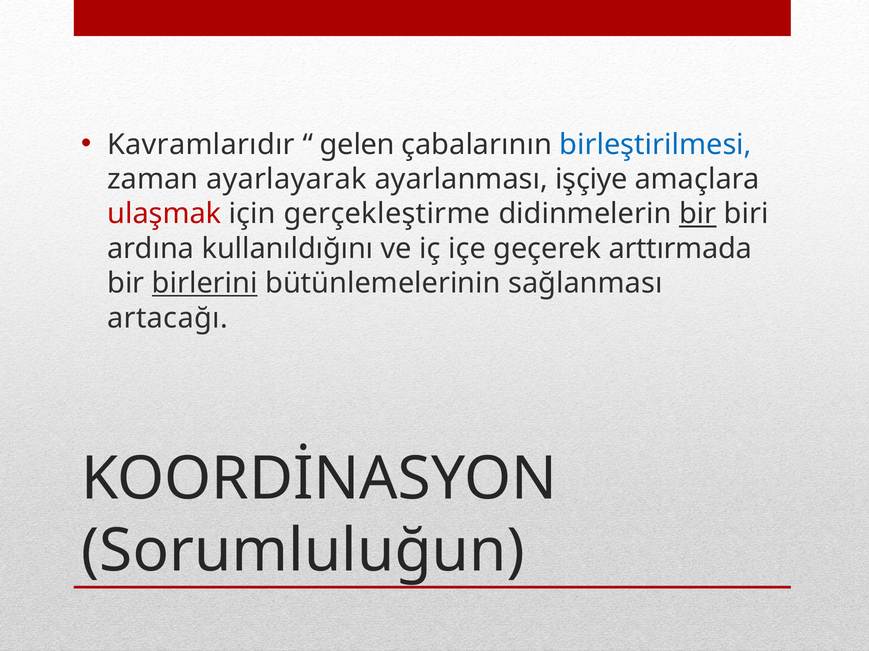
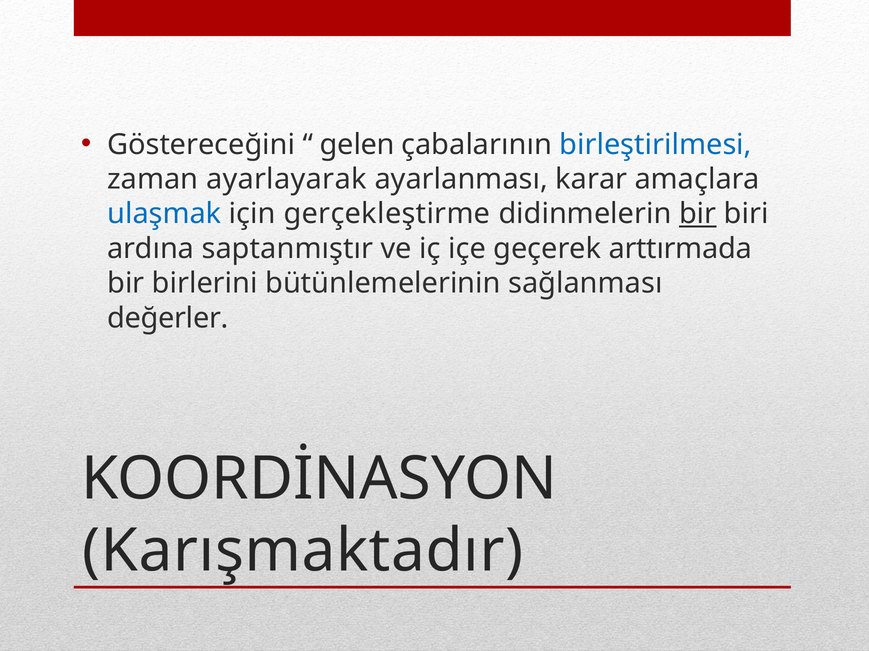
Kavramlarıdır: Kavramlarıdır -> Göstereceğini
işçiye: işçiye -> karar
ulaşmak colour: red -> blue
kullanıldığını: kullanıldığını -> saptanmıştır
birlerini underline: present -> none
artacağı: artacağı -> değerler
Sorumluluğun: Sorumluluğun -> Karışmaktadır
